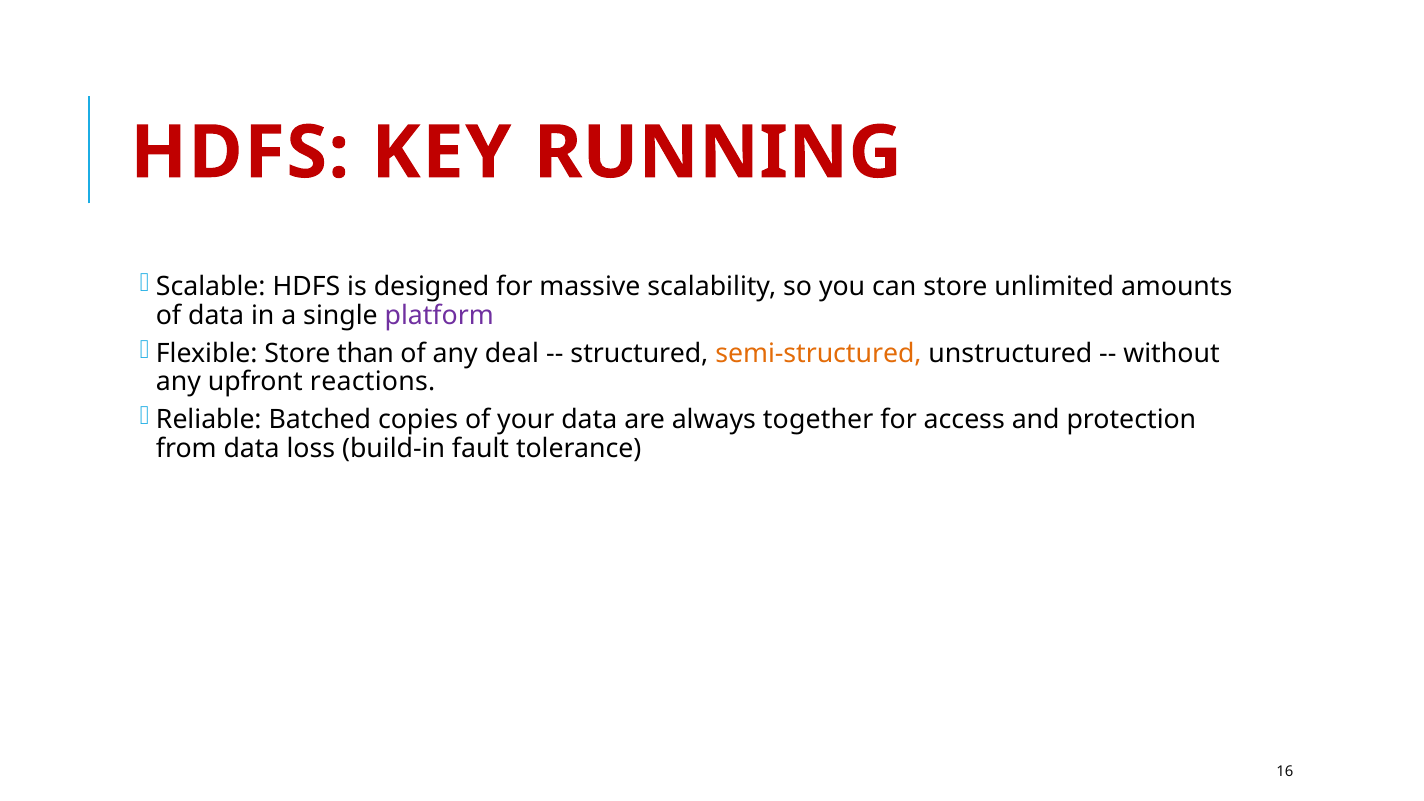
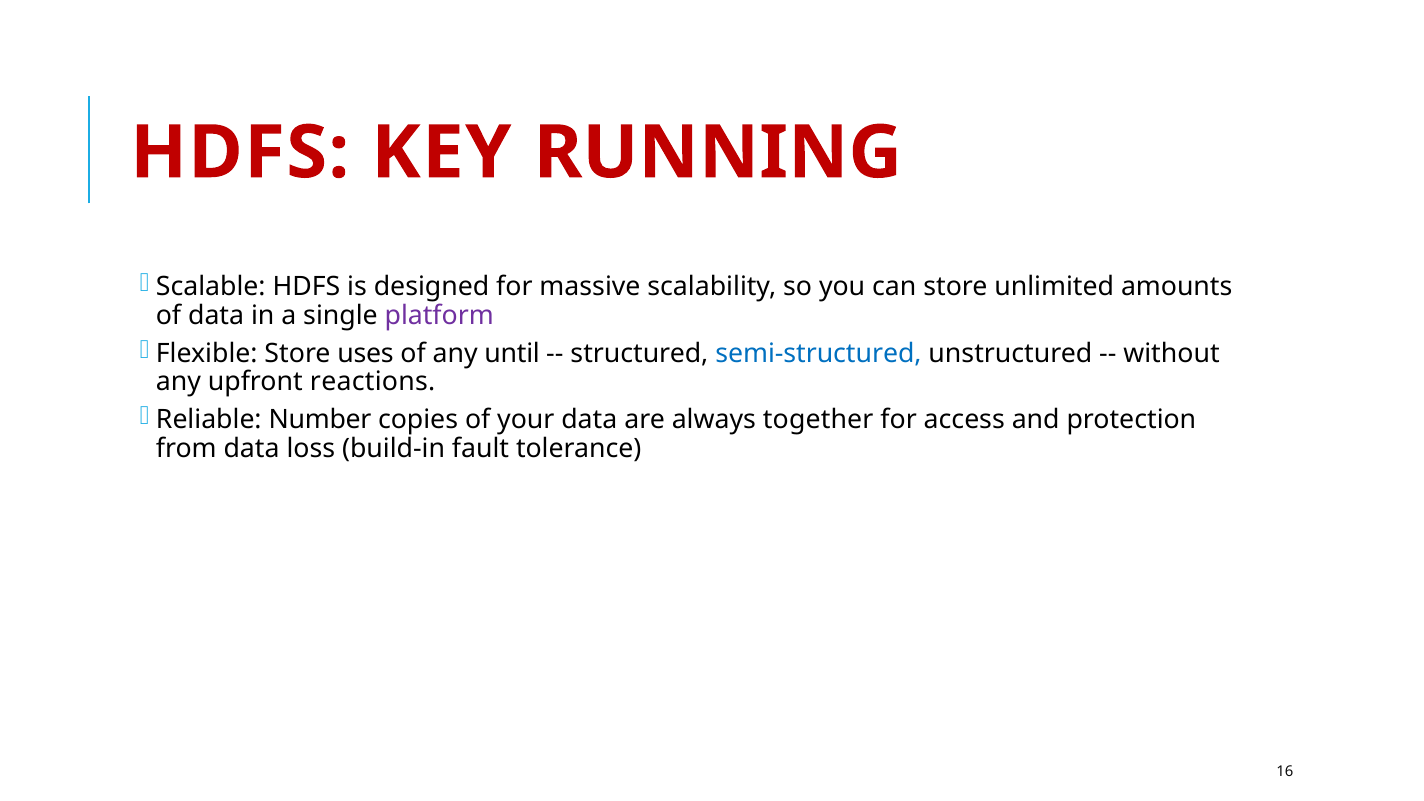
than: than -> uses
deal: deal -> until
semi-structured colour: orange -> blue
Batched: Batched -> Number
